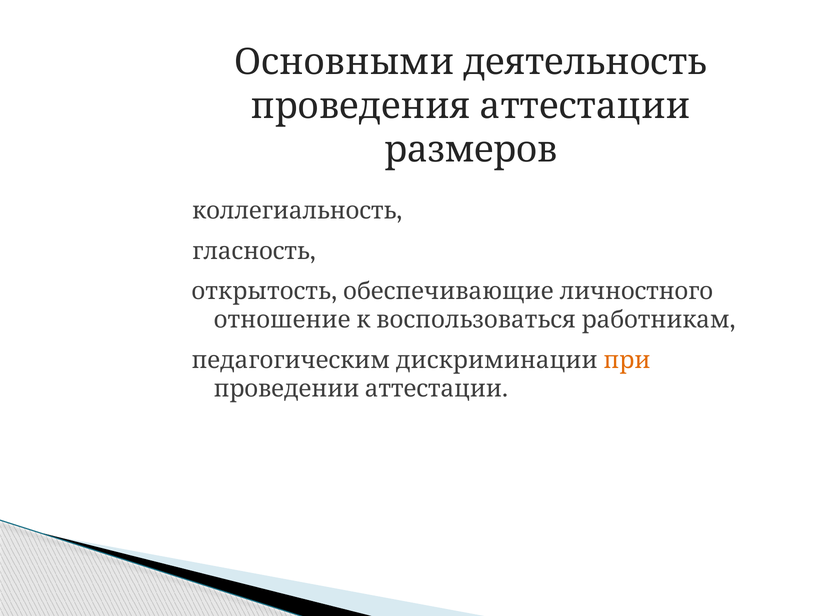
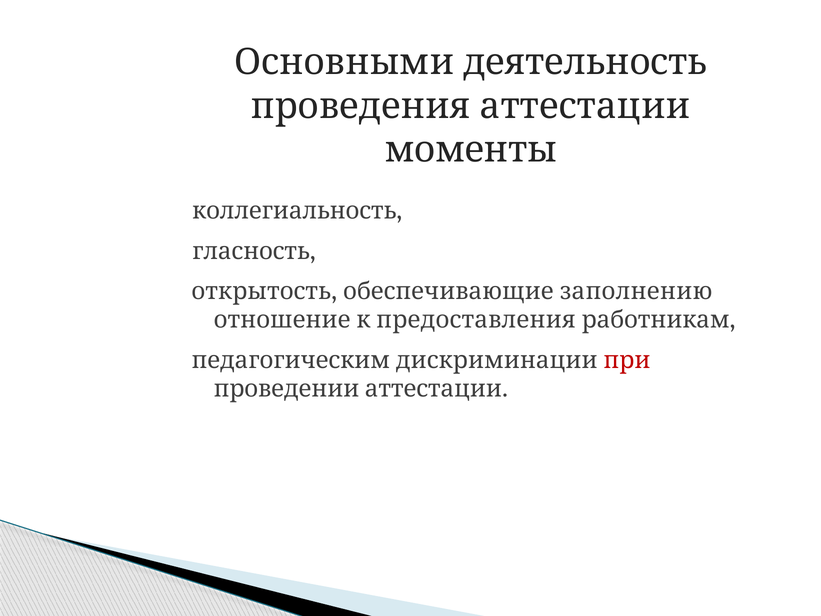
размеров: размеров -> моменты
личностного: личностного -> заполнению
воспользоваться: воспользоваться -> предоставления
при colour: orange -> red
